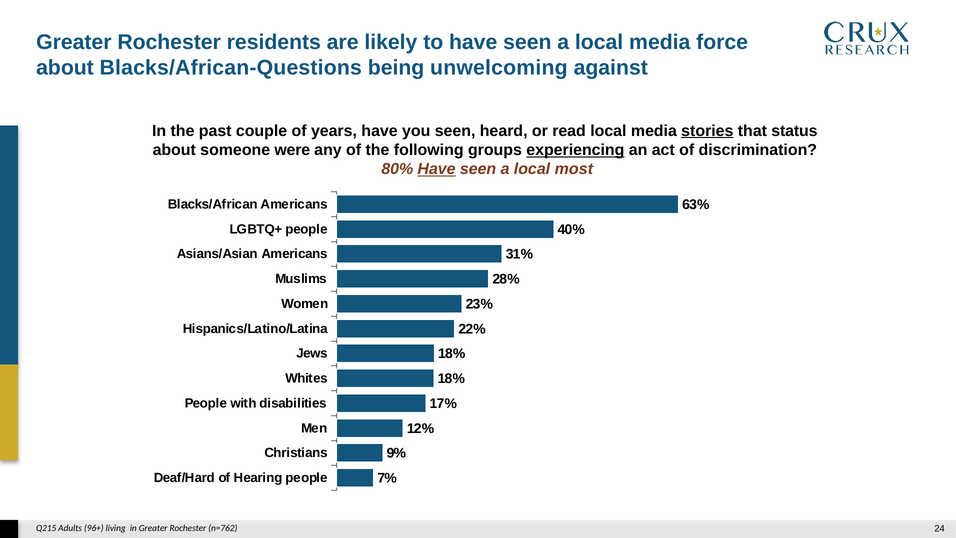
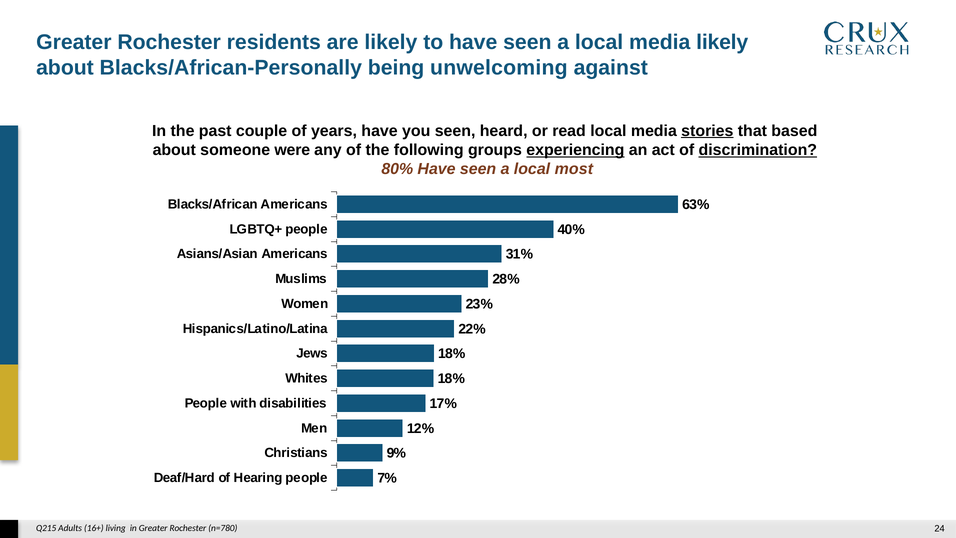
media force: force -> likely
Blacks/African-Questions: Blacks/African-Questions -> Blacks/African-Personally
status: status -> based
discrimination underline: none -> present
Have at (437, 169) underline: present -> none
96+: 96+ -> 16+
n=762: n=762 -> n=780
